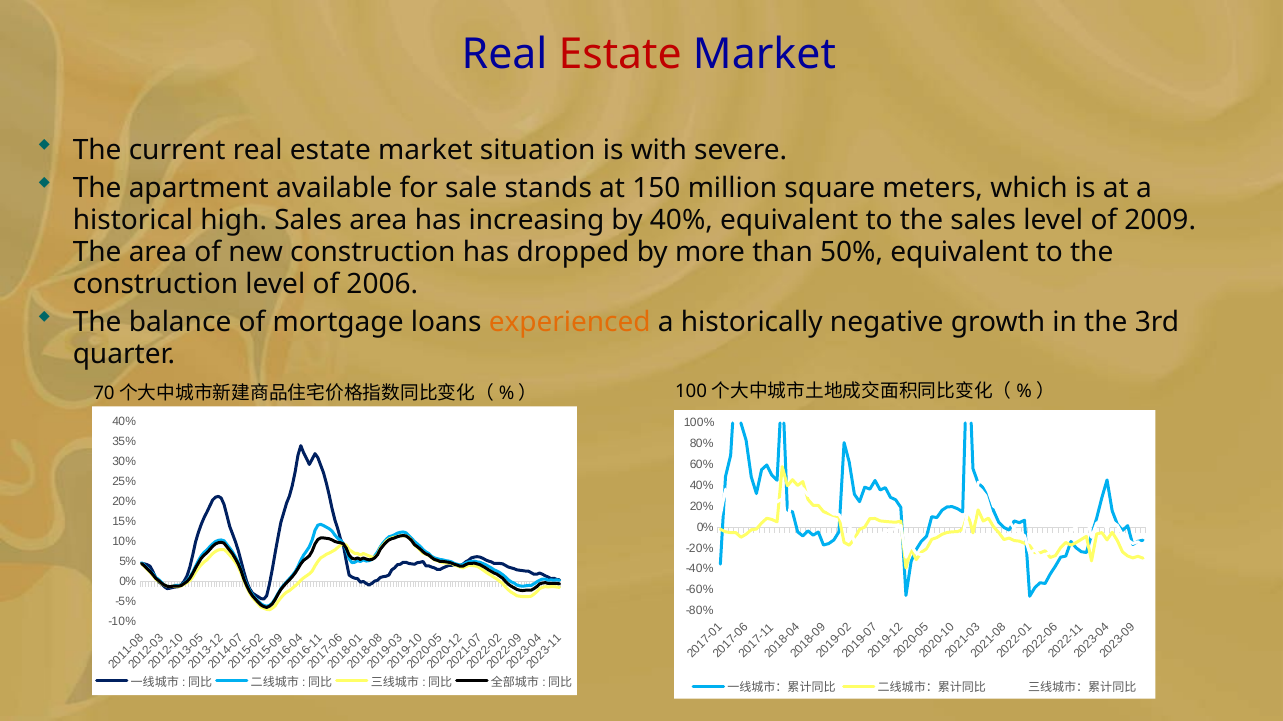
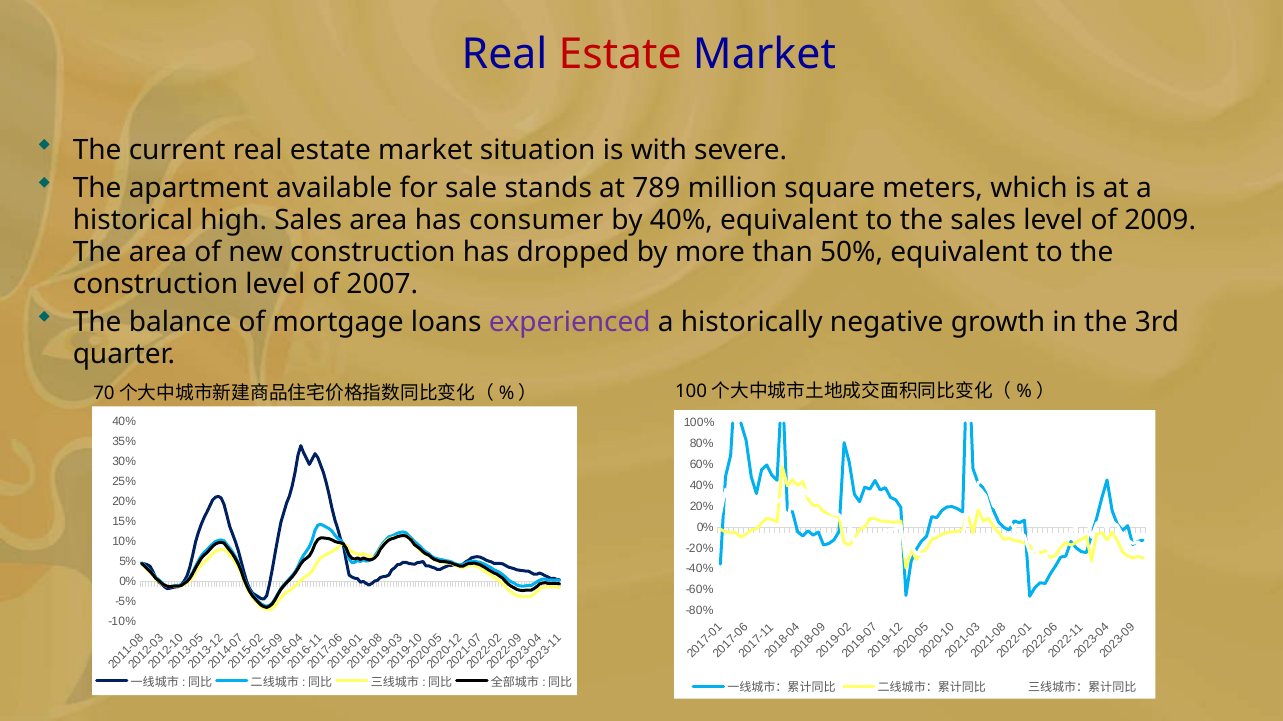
150: 150 -> 789
increasing: increasing -> consumer
2006: 2006 -> 2007
experienced colour: orange -> purple
